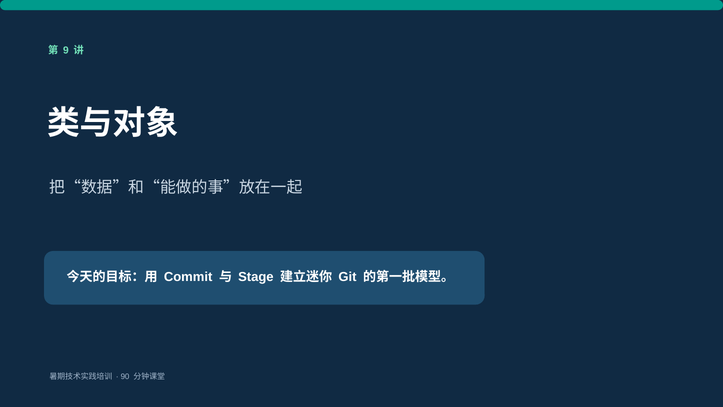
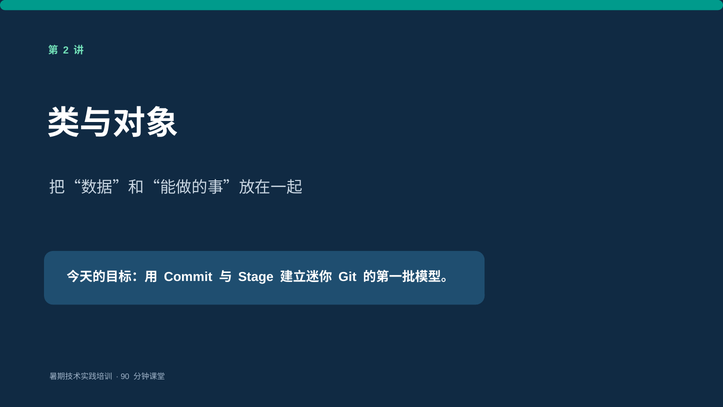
9: 9 -> 2
